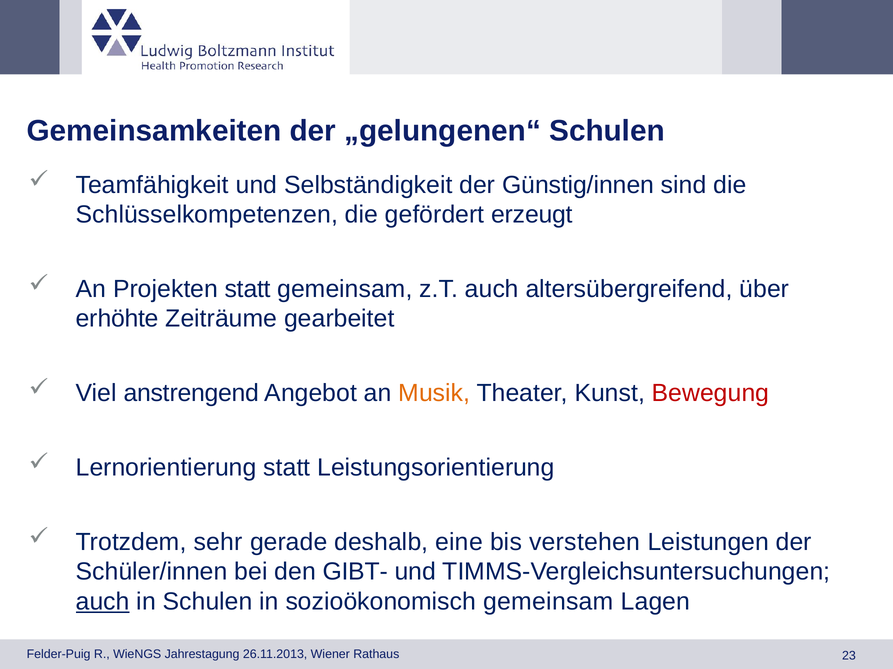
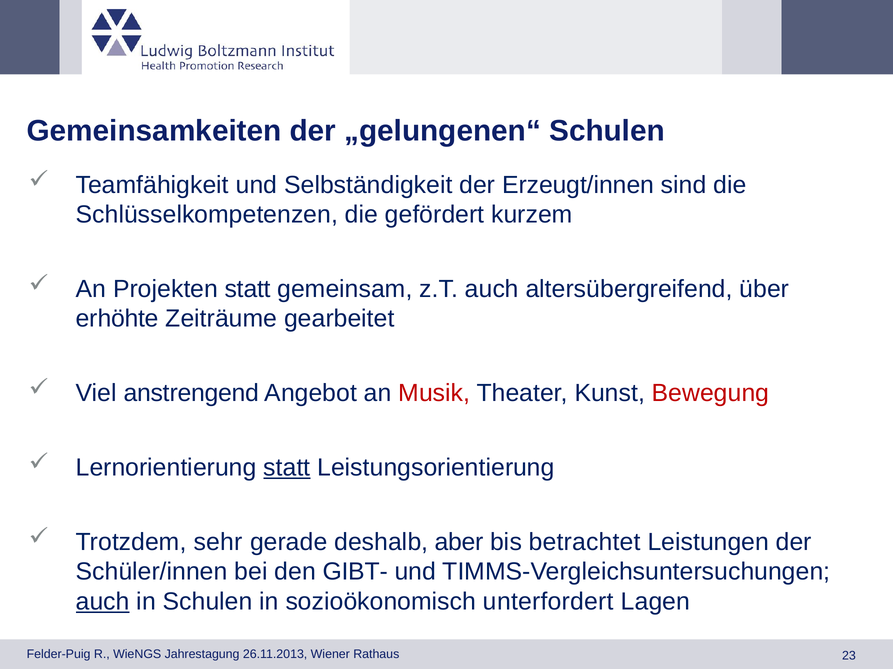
Günstig/innen: Günstig/innen -> Erzeugt/innen
erzeugt: erzeugt -> kurzem
Musik colour: orange -> red
statt at (287, 468) underline: none -> present
eine: eine -> aber
verstehen: verstehen -> betrachtet
sozioökonomisch gemeinsam: gemeinsam -> unterfordert
